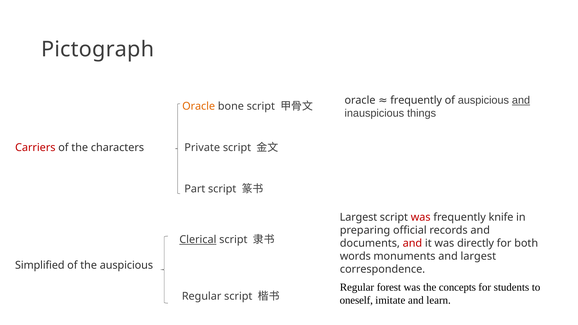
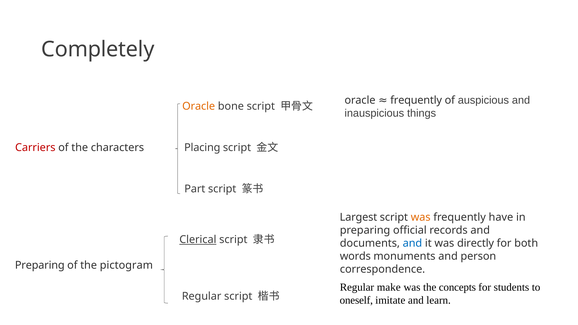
Pictograph: Pictograph -> Completely
and at (521, 100) underline: present -> none
Private: Private -> Placing
was at (421, 217) colour: red -> orange
knife: knife -> have
and at (412, 243) colour: red -> blue
and largest: largest -> person
Simplified at (40, 265): Simplified -> Preparing
the auspicious: auspicious -> pictogram
forest: forest -> make
